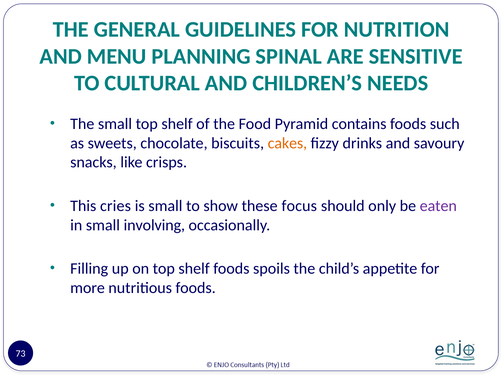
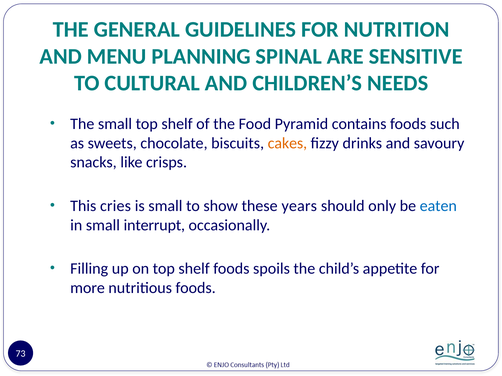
focus: focus -> years
eaten colour: purple -> blue
involving: involving -> interrupt
